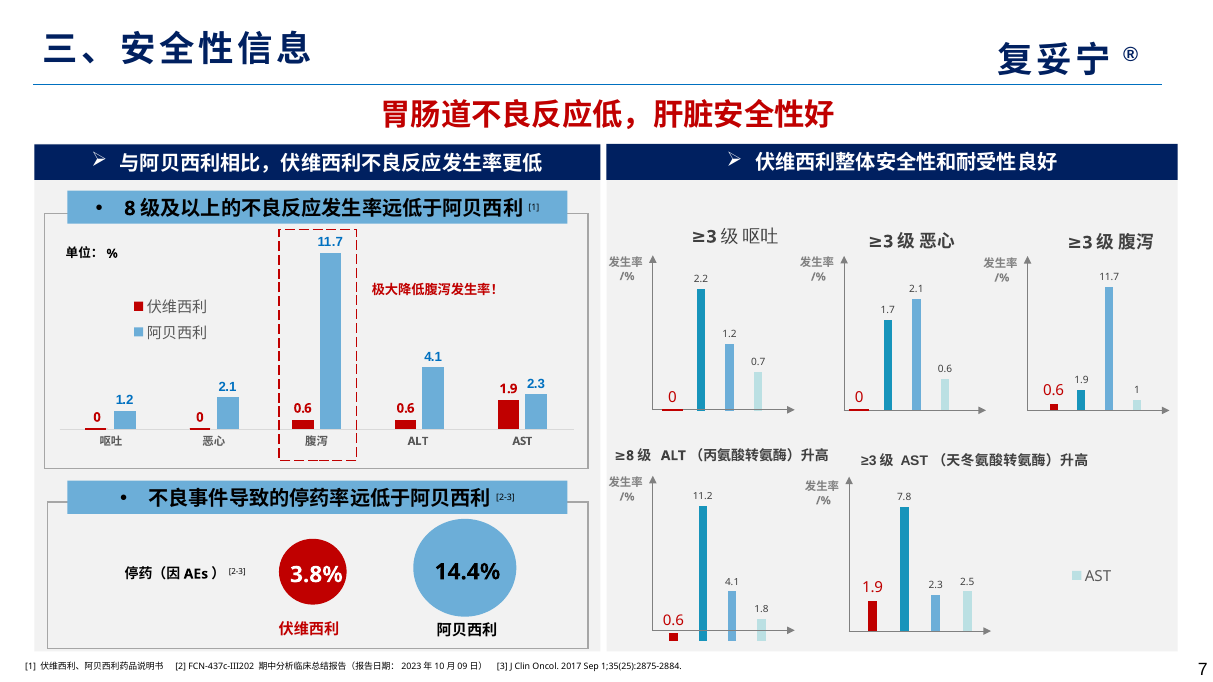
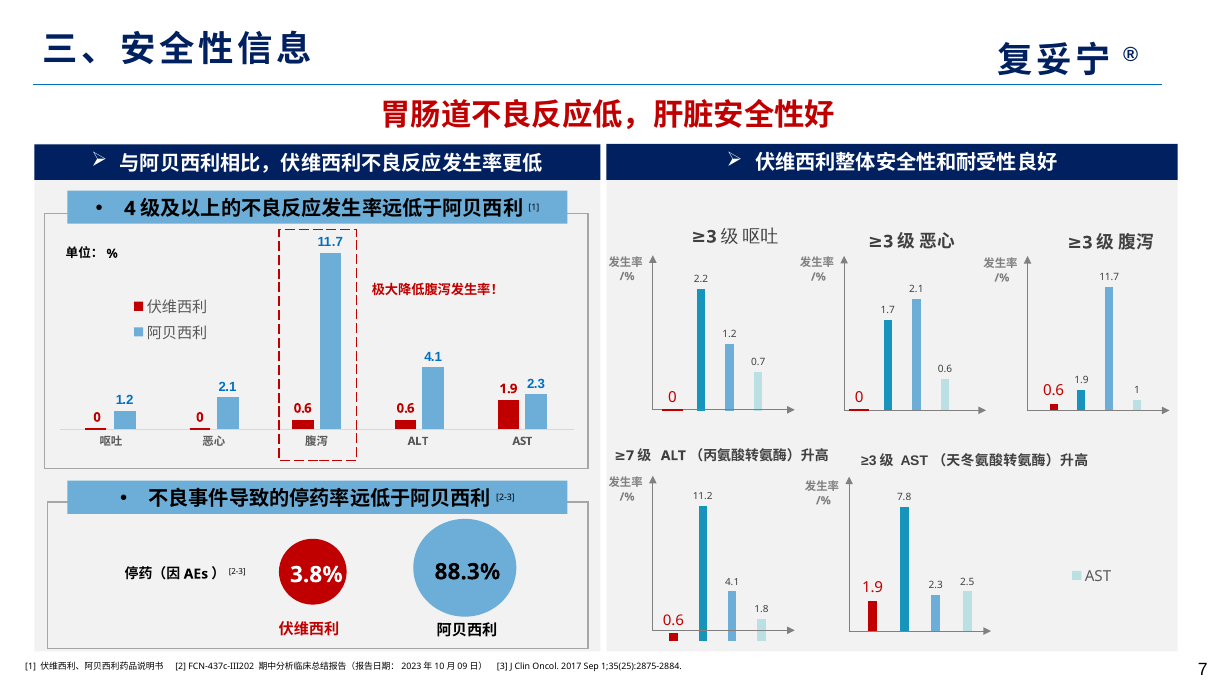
8 at (130, 209): 8 -> 4
8 at (630, 456): 8 -> 7
14.4%: 14.4% -> 88.3%
